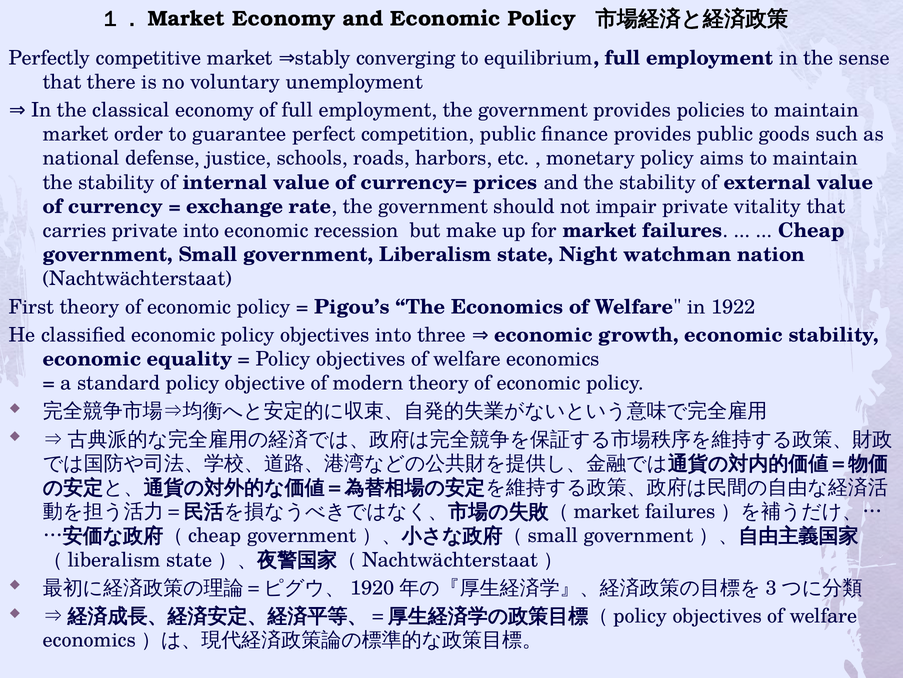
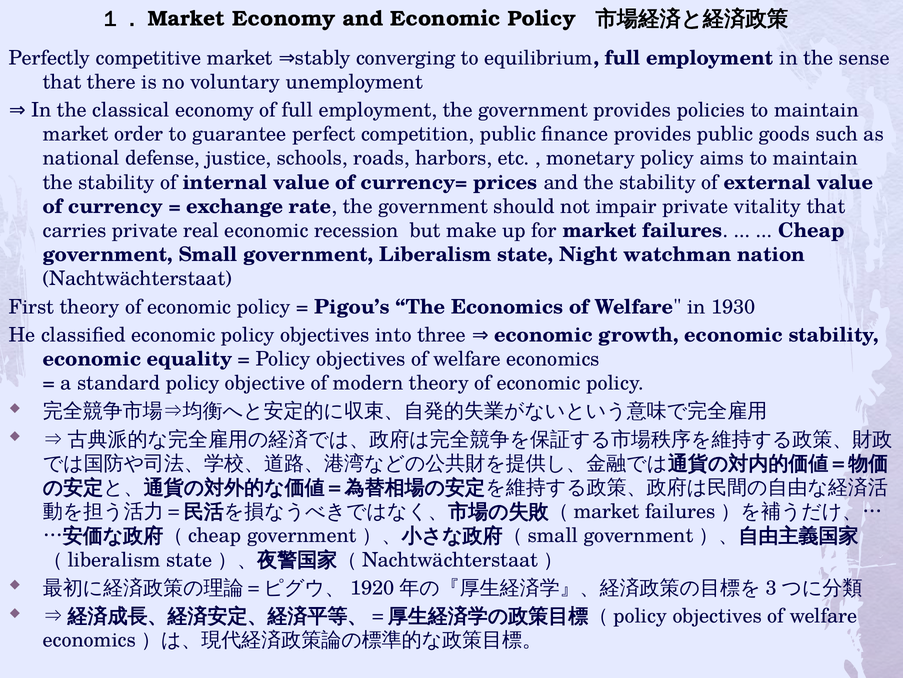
private into: into -> real
1922: 1922 -> 1930
